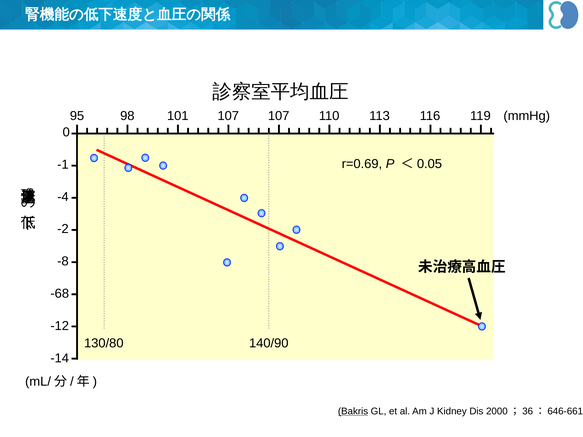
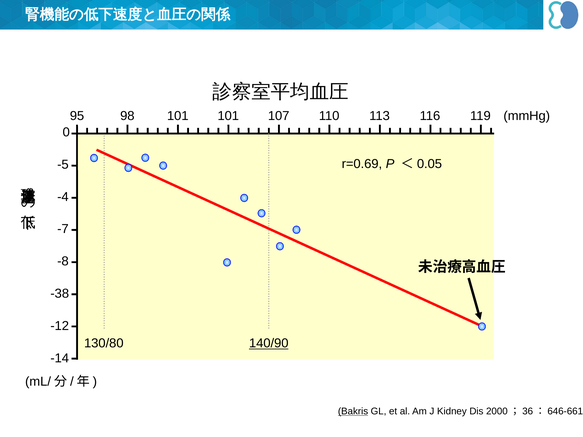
101 107: 107 -> 101
-1: -1 -> -5
-2: -2 -> -7
-68: -68 -> -38
140/90 underline: none -> present
